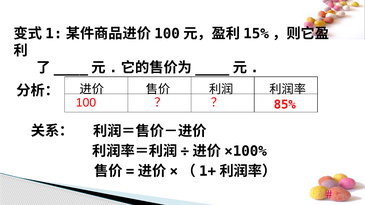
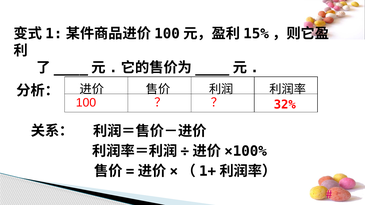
85%: 85% -> 32%
